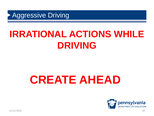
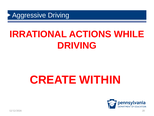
AHEAD: AHEAD -> WITHIN
